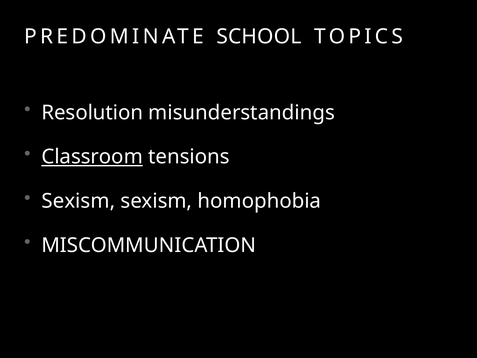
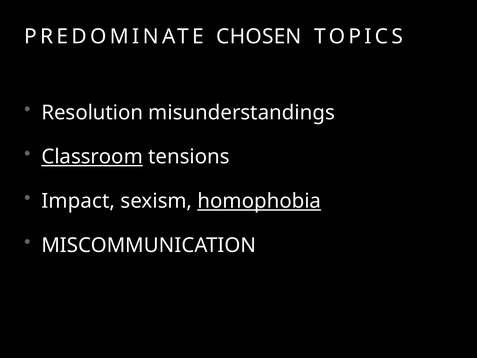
SCHOOL: SCHOOL -> CHOSEN
Sexism at (78, 201): Sexism -> Impact
homophobia underline: none -> present
